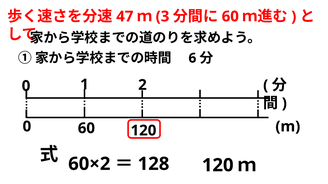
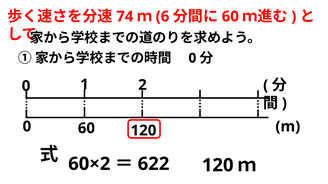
47: 47 -> 74
3: 3 -> 6
6 at (192, 58): 6 -> 0
128: 128 -> 622
